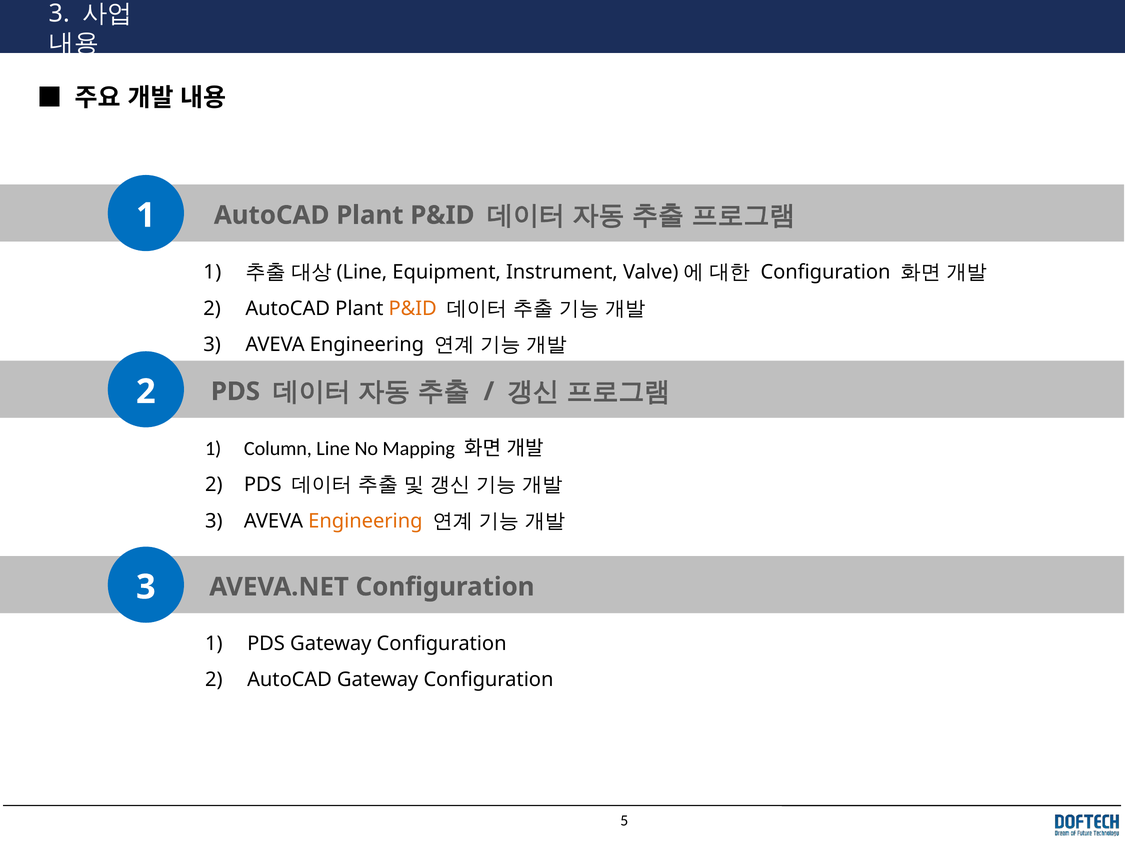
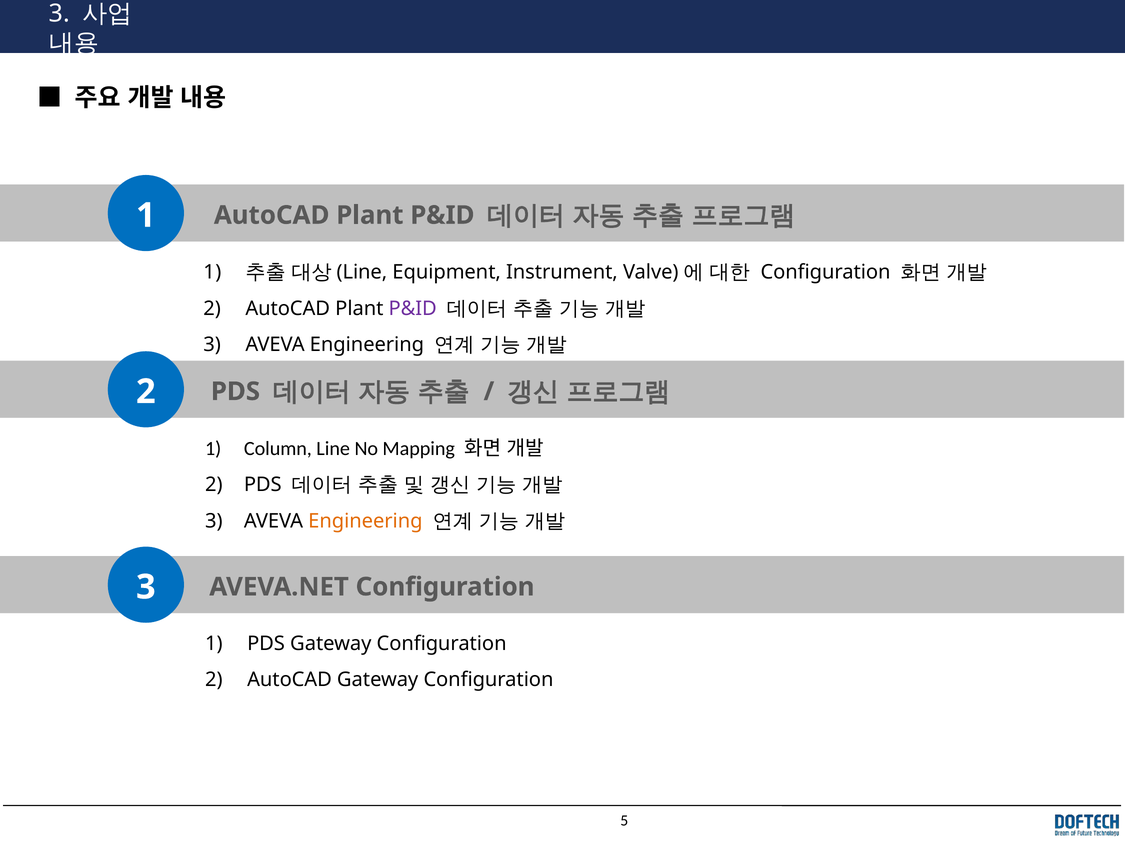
P&ID at (413, 309) colour: orange -> purple
